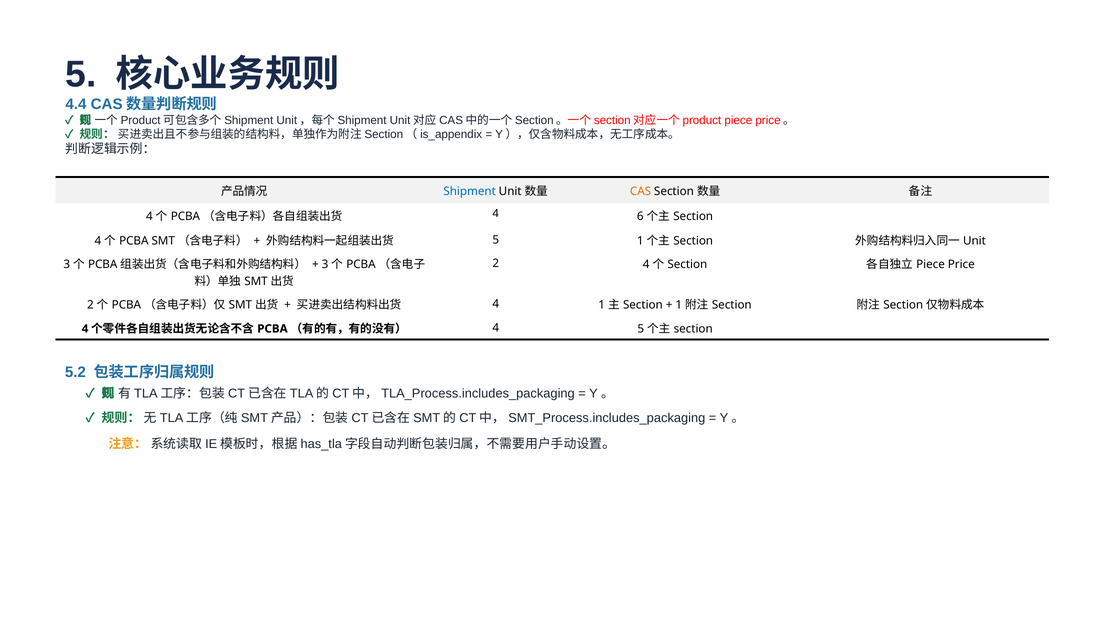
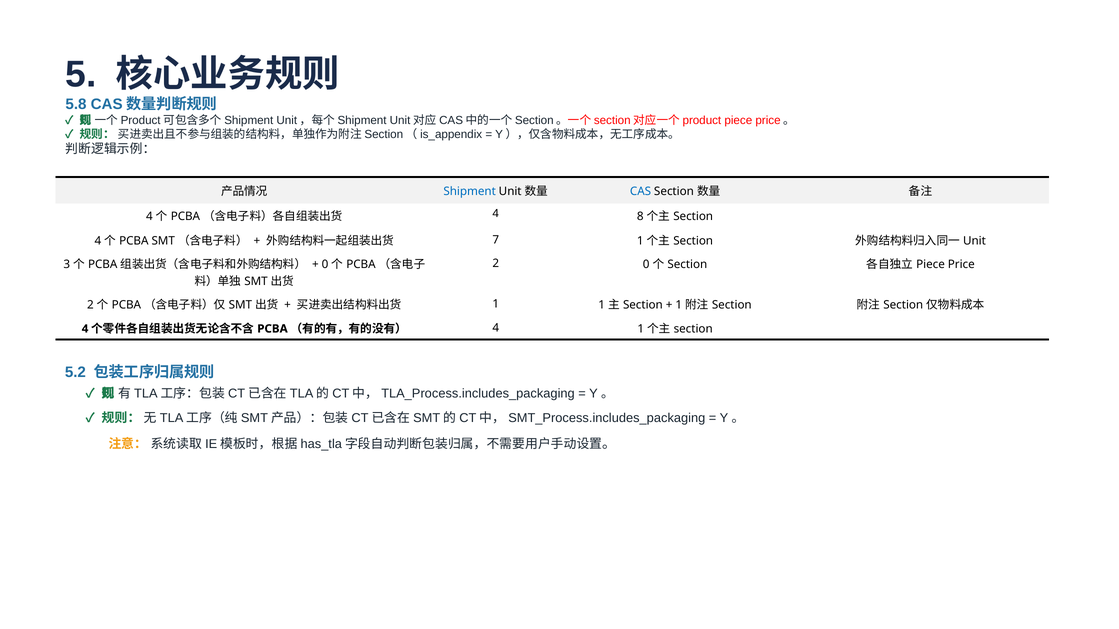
4.4: 4.4 -> 5.8
CAS colour: orange -> blue
6: 6 -> 8
5 at (496, 240): 5 -> 7
2 4: 4 -> 0
3 at (325, 265): 3 -> 0
4 at (496, 304): 4 -> 1
4 5: 5 -> 1
